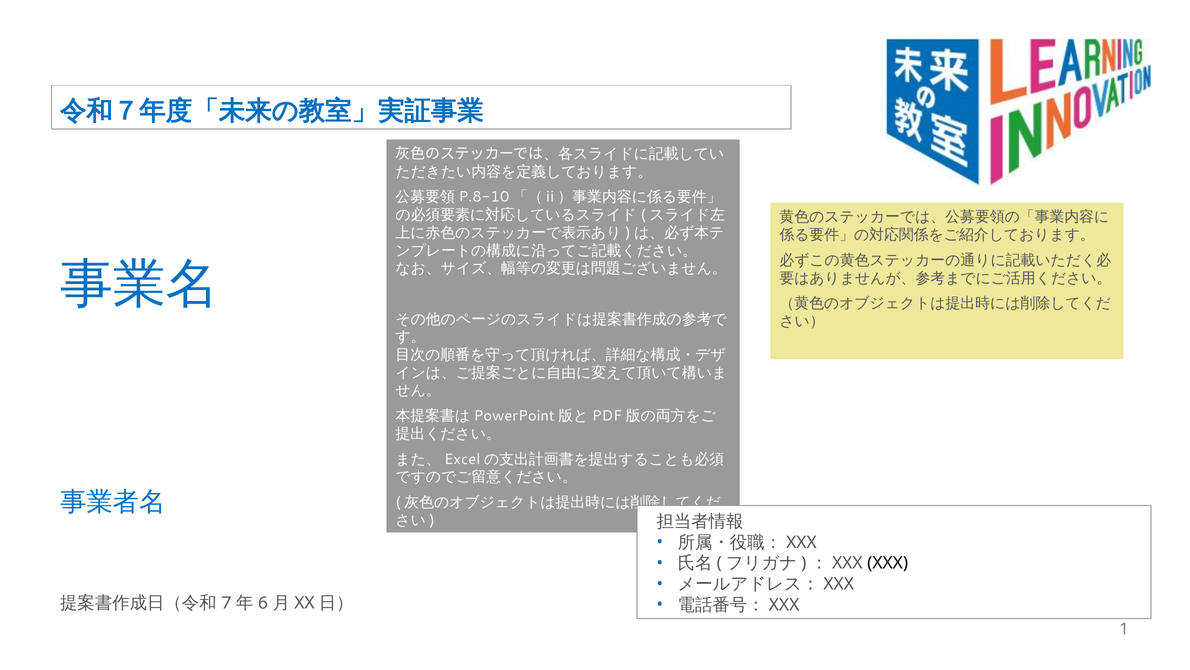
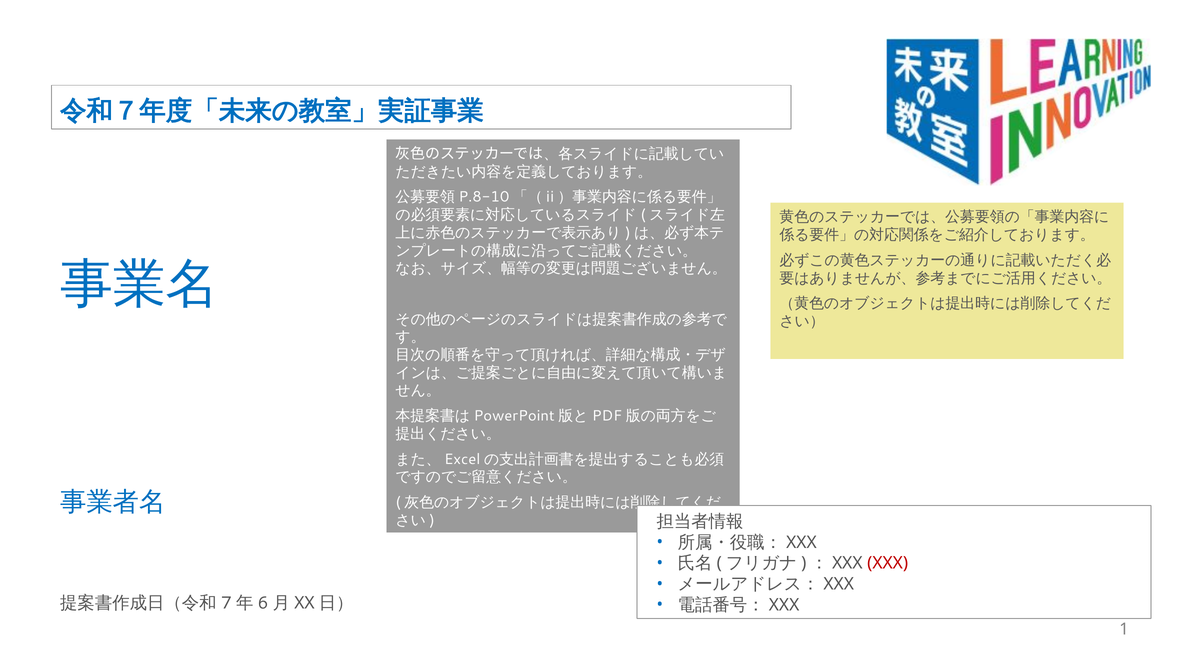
XXX colour: black -> red
